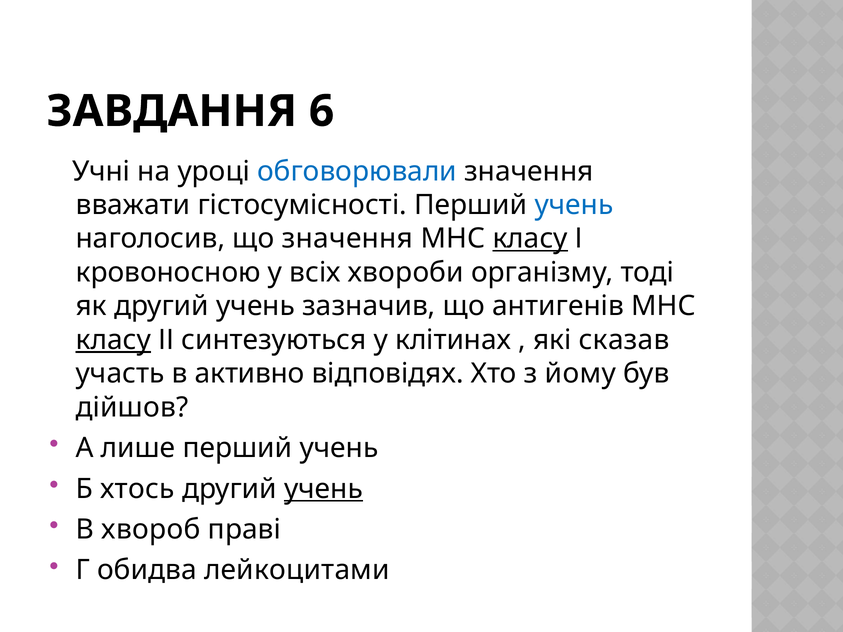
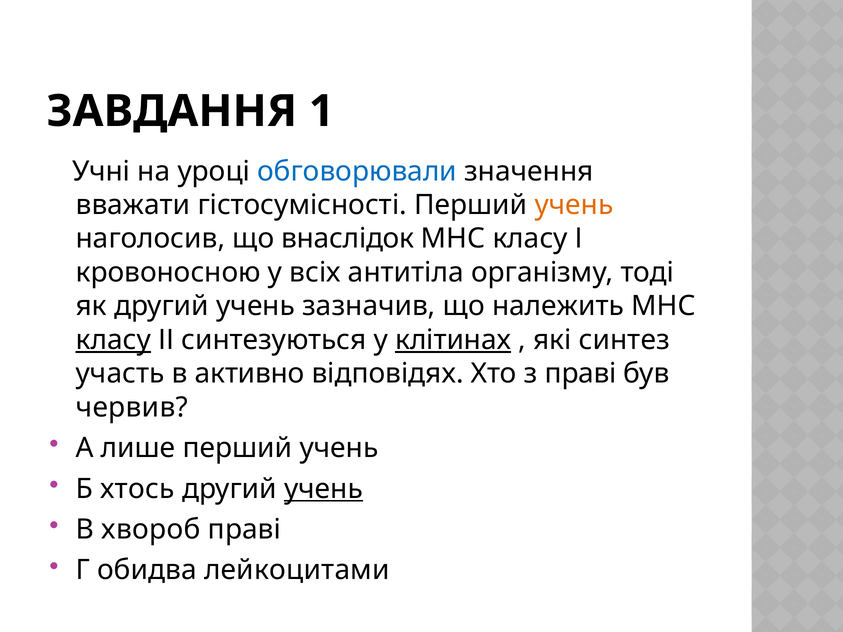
6: 6 -> 1
учень at (574, 205) colour: blue -> orange
що значення: значення -> внаслідок
класу at (530, 239) underline: present -> none
хвороби: хвороби -> антитіла
антигенів: антигенів -> належить
клітинах underline: none -> present
сказав: сказав -> синтез
з йому: йому -> праві
дійшов: дійшов -> червив
